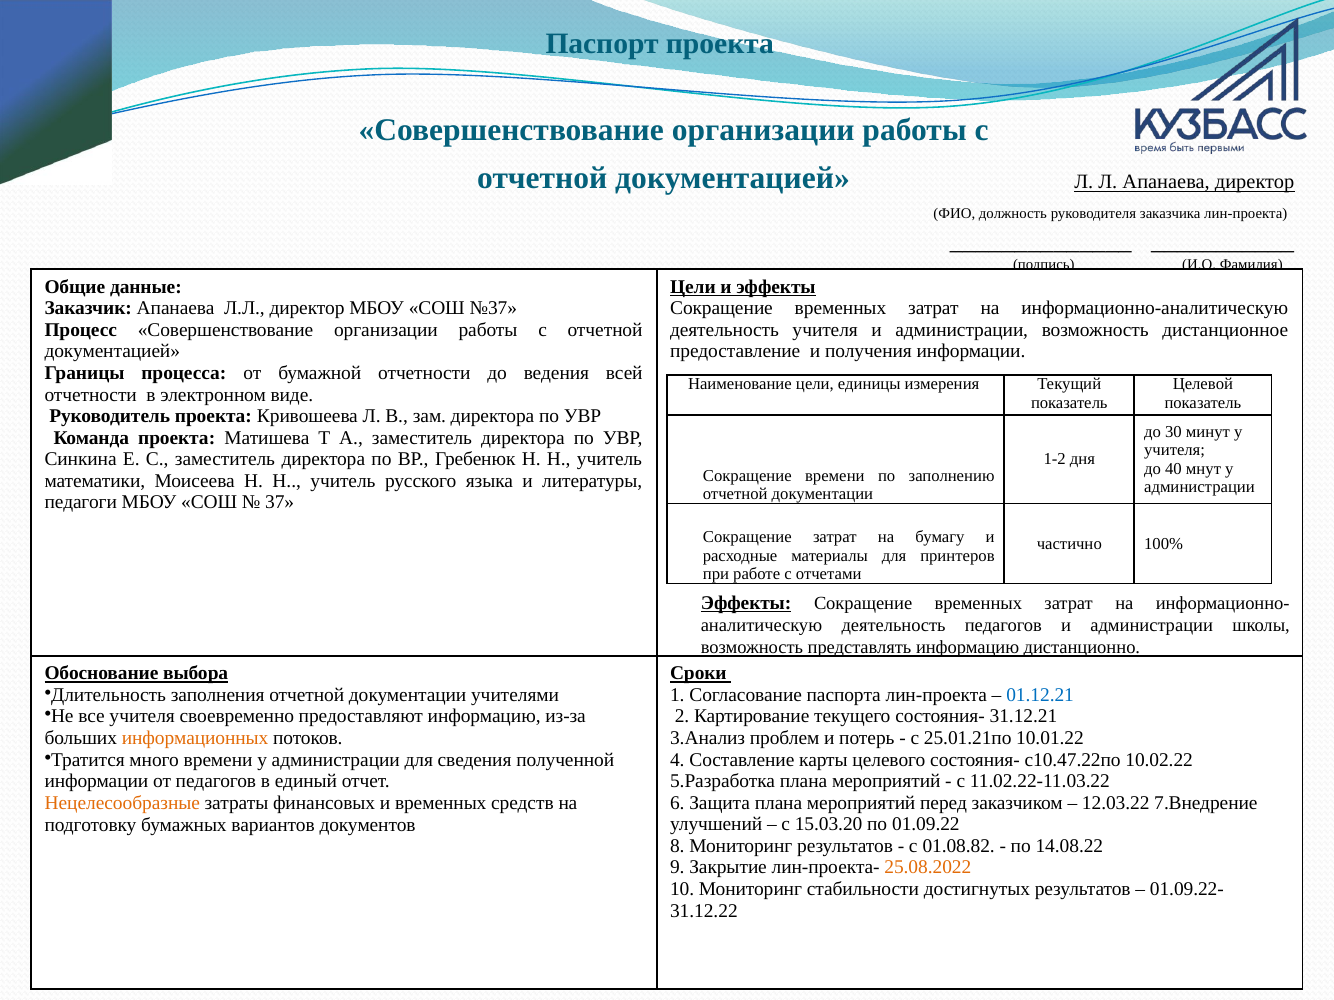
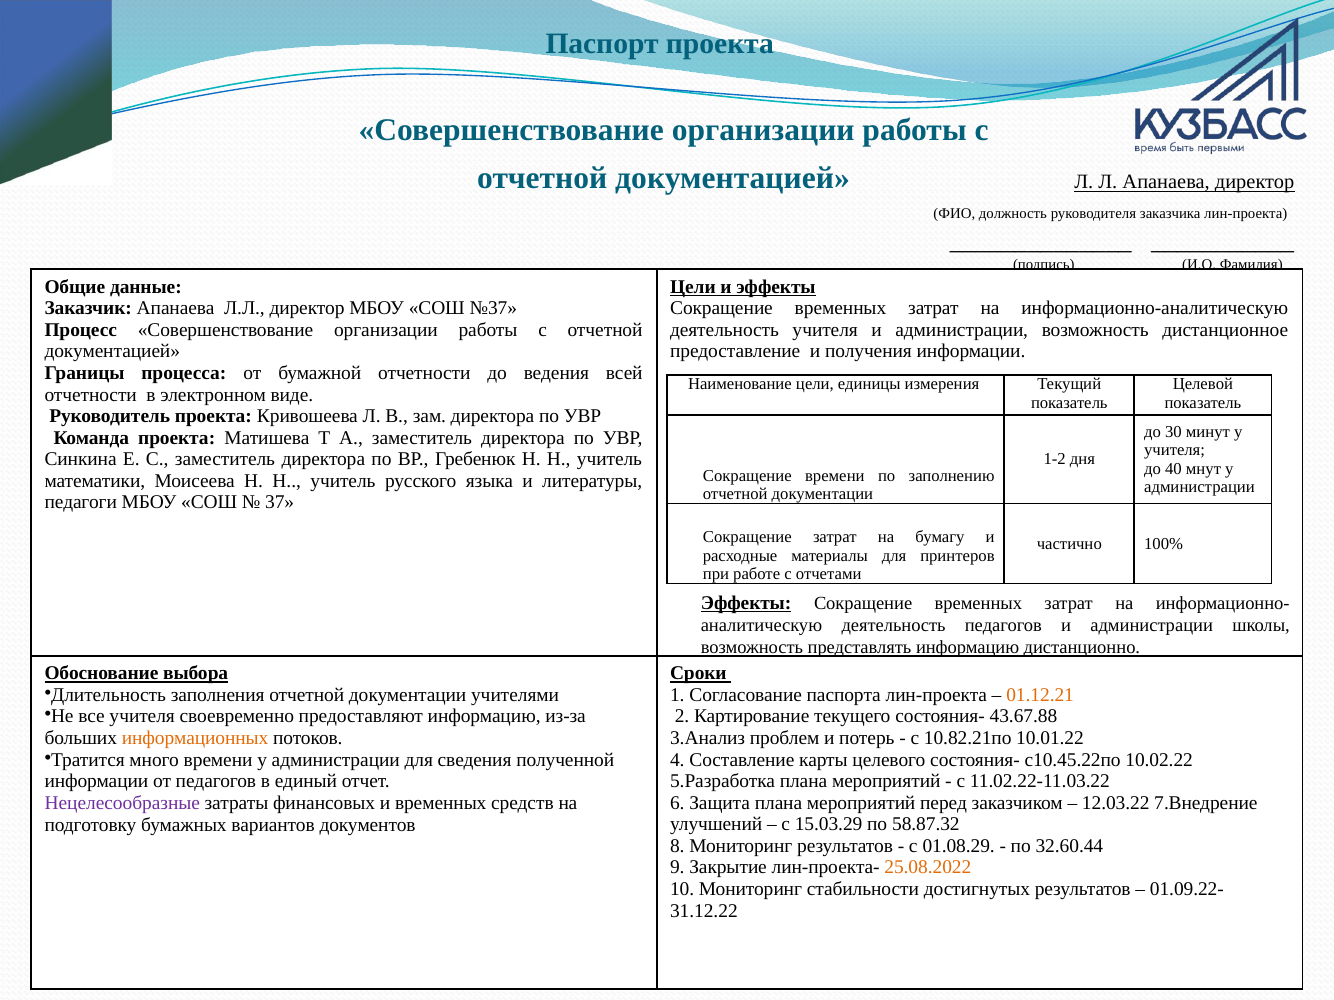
01.12.21 colour: blue -> orange
31.12.21: 31.12.21 -> 43.67.88
25.01.21по: 25.01.21по -> 10.82.21по
с10.47.22по: с10.47.22по -> с10.45.22по
Нецелесообразные colour: orange -> purple
15.03.20: 15.03.20 -> 15.03.29
01.09.22: 01.09.22 -> 58.87.32
01.08.82: 01.08.82 -> 01.08.29
14.08.22: 14.08.22 -> 32.60.44
